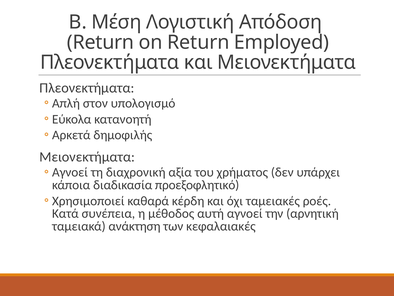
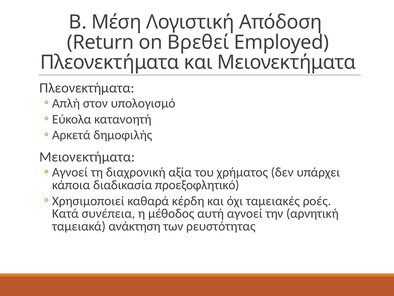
on Return: Return -> Βρεθεί
κεφαλαιακές: κεφαλαιακές -> ρευστότητας
